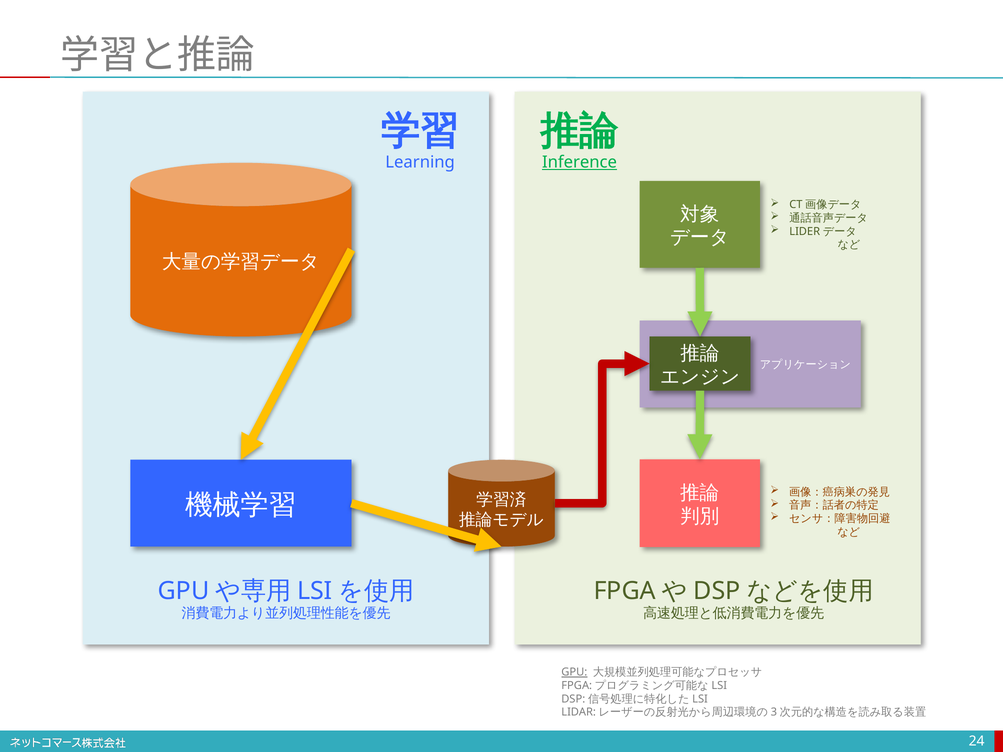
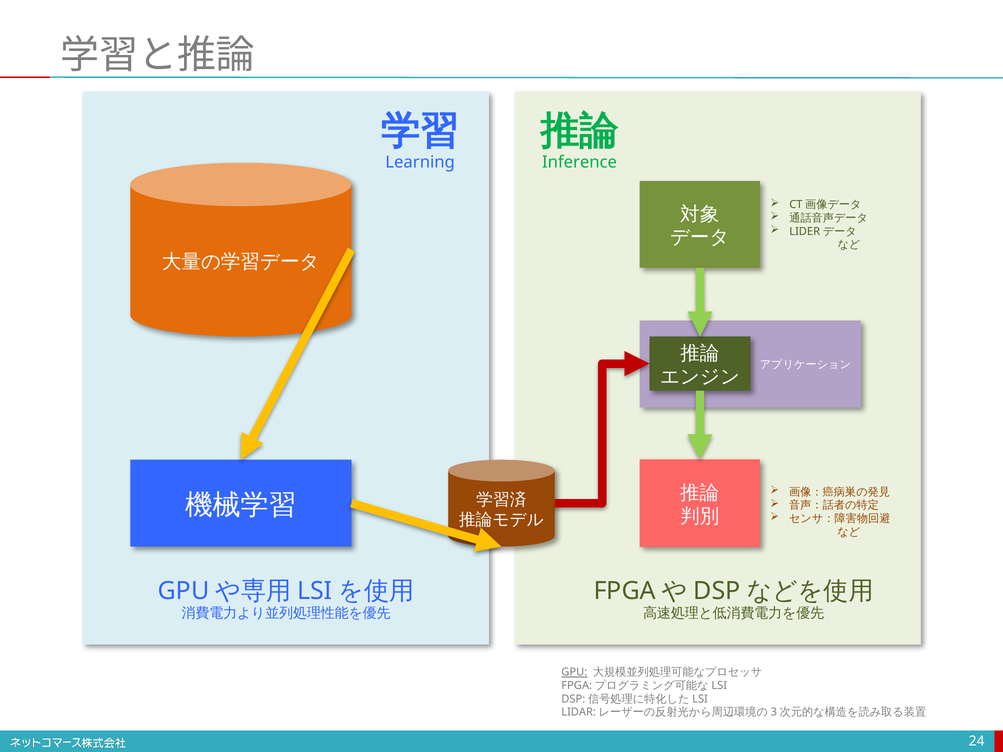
Inference underline: present -> none
